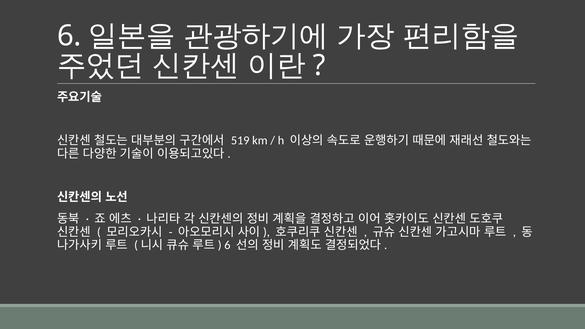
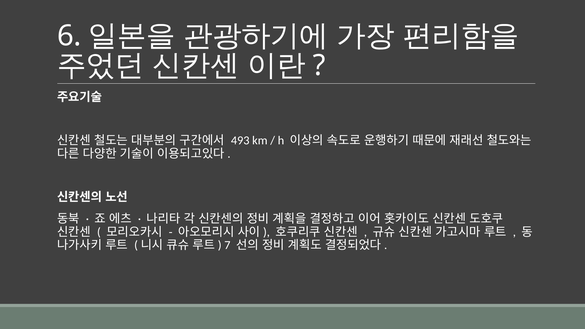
519: 519 -> 493
6 at (227, 245): 6 -> 7
